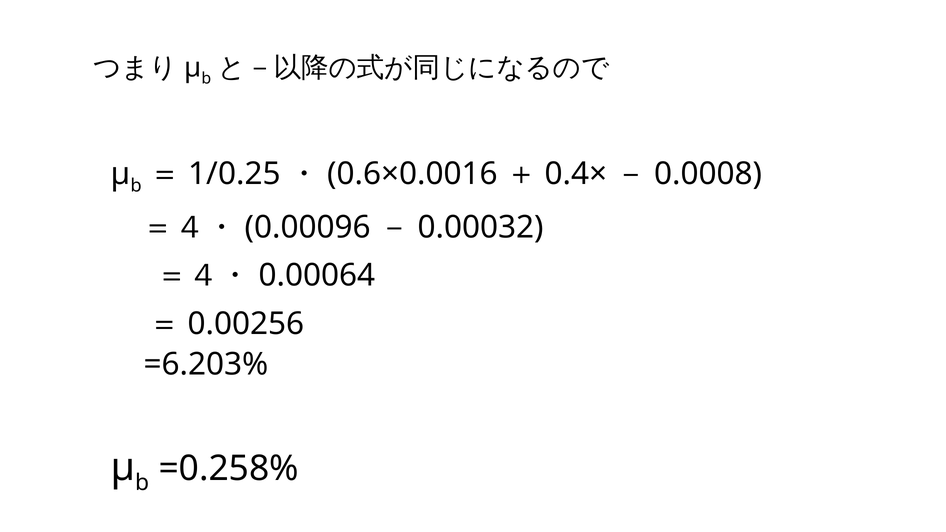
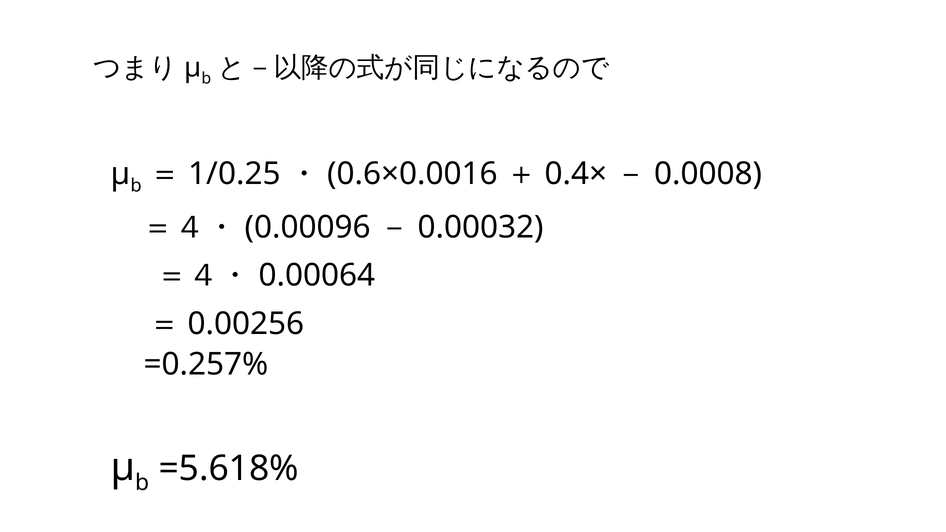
=6.203%: =6.203% -> =0.257%
=0.258%: =0.258% -> =5.618%
